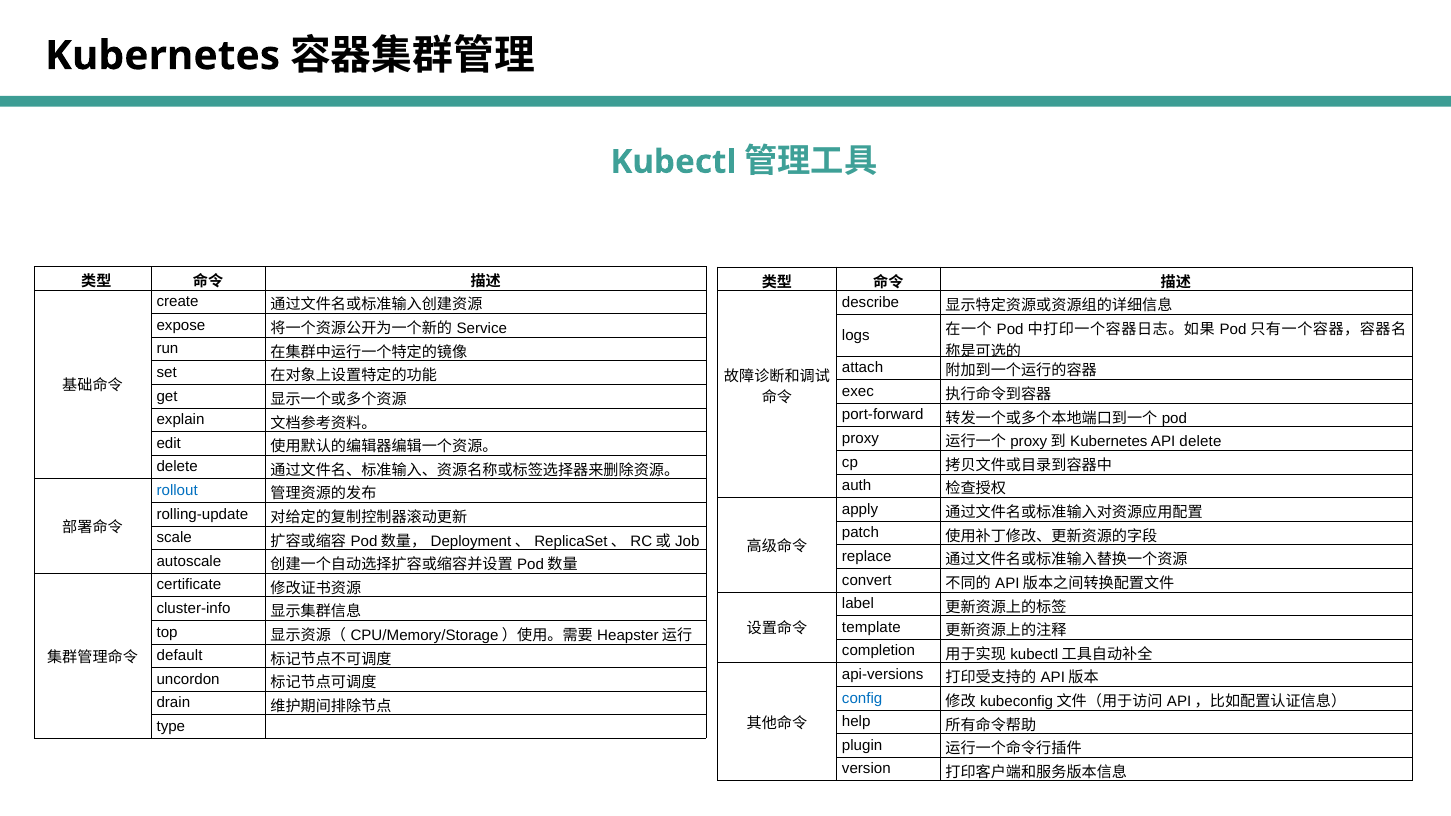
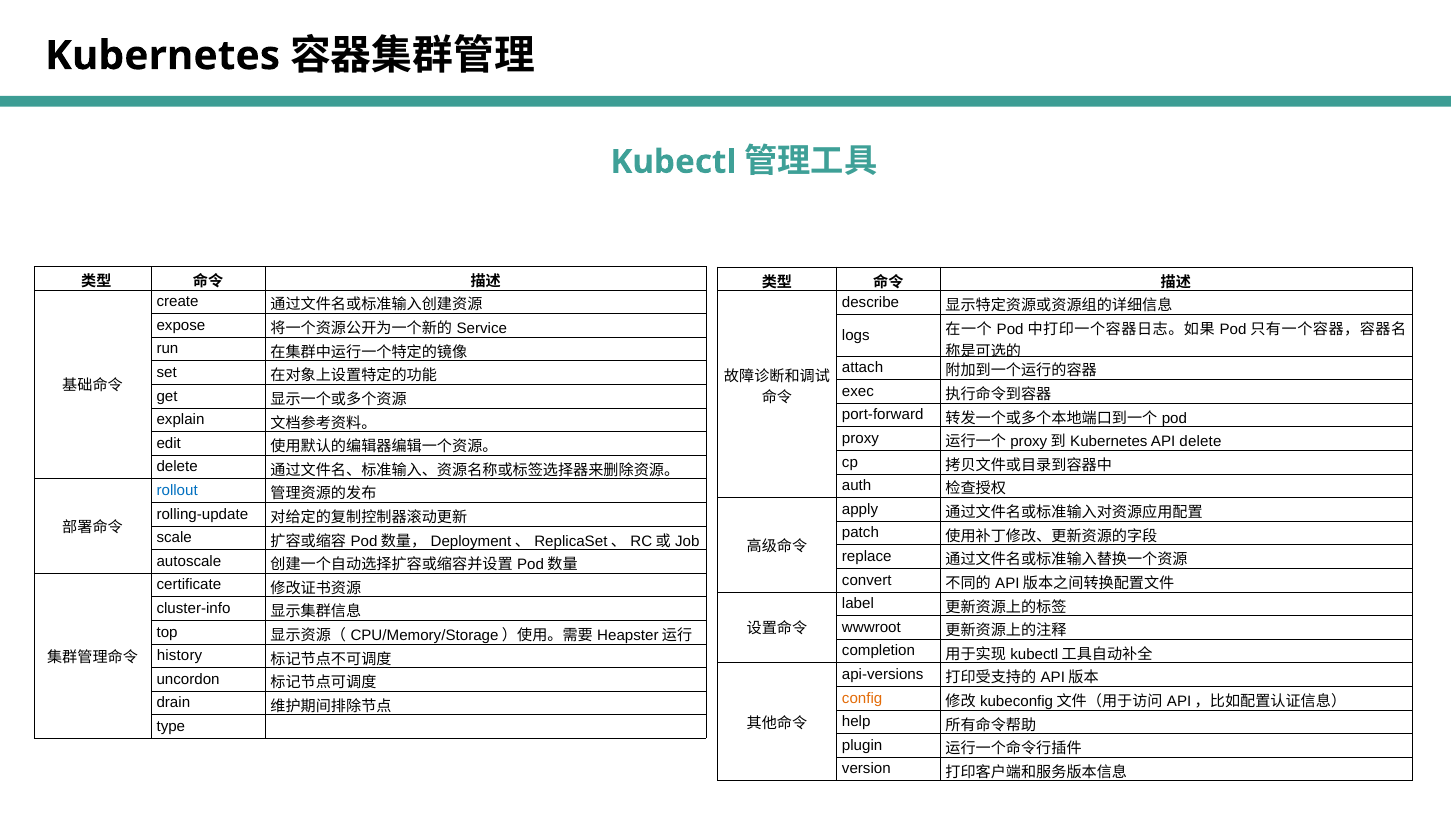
template: template -> wwwroot
default: default -> history
config colour: blue -> orange
